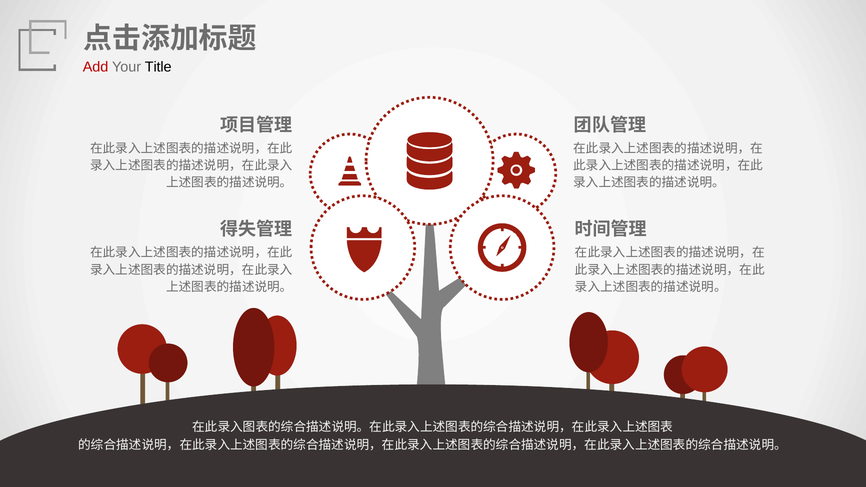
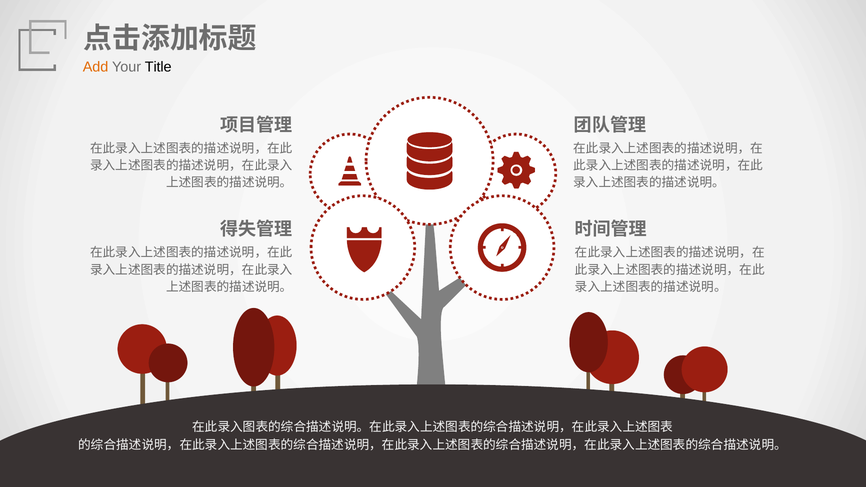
Add colour: red -> orange
